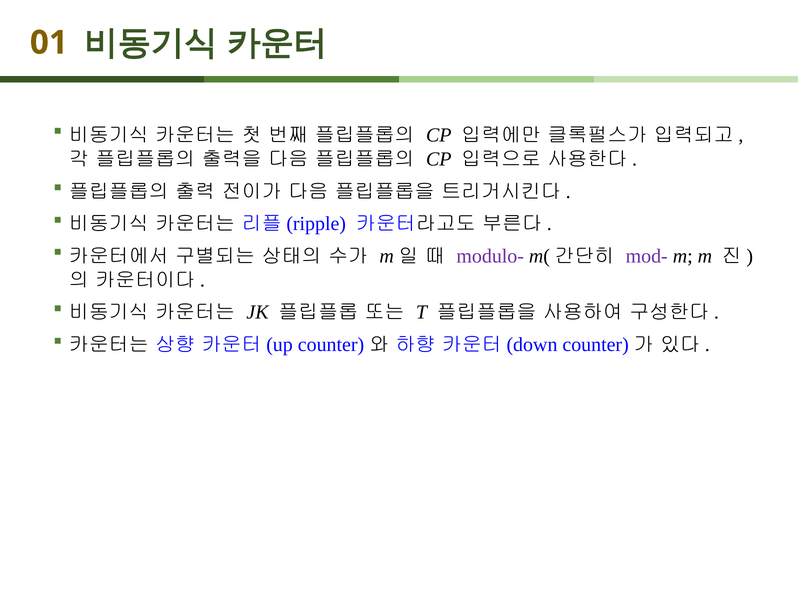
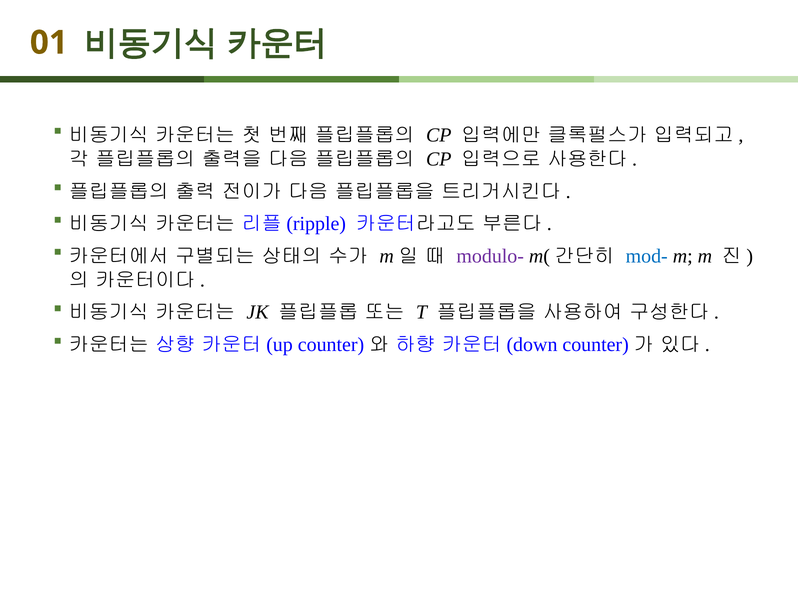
mod- colour: purple -> blue
